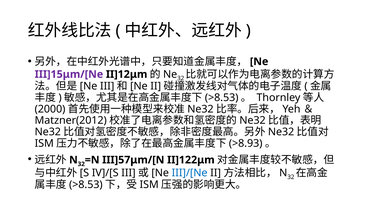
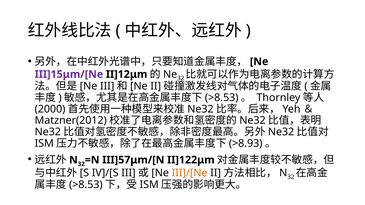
III]/[Ne colour: blue -> orange
